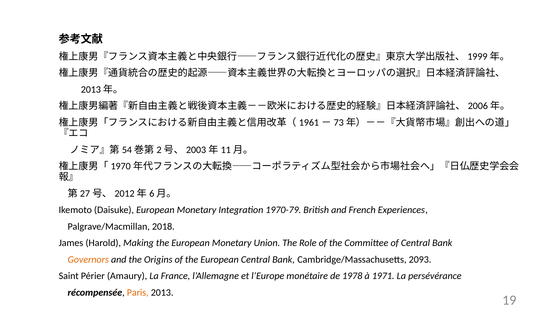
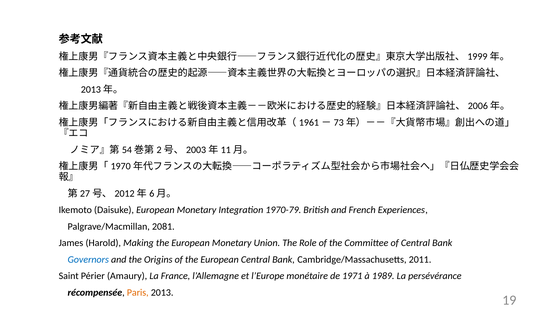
2018: 2018 -> 2081
Governors colour: orange -> blue
2093: 2093 -> 2011
1978: 1978 -> 1971
1971: 1971 -> 1989
